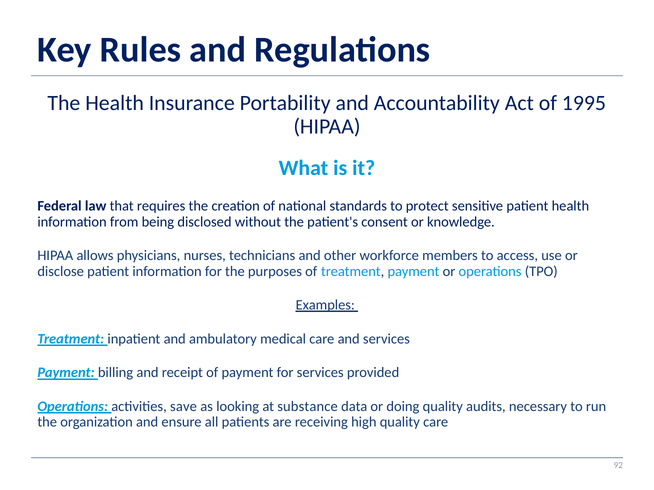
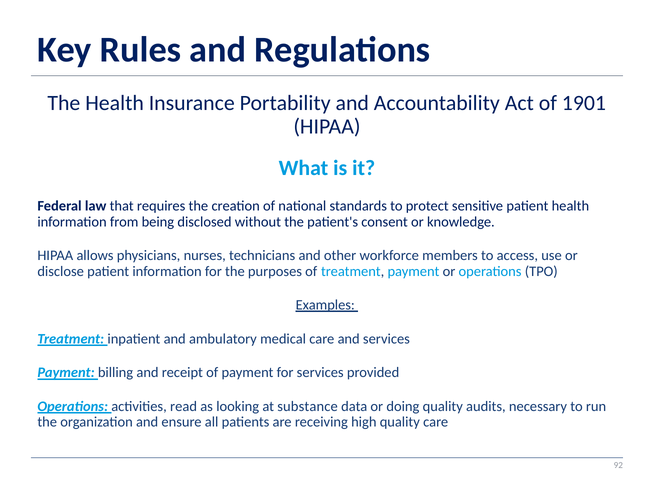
1995: 1995 -> 1901
save: save -> read
